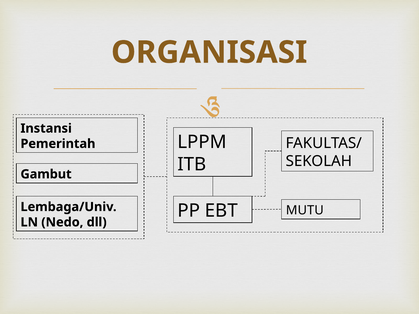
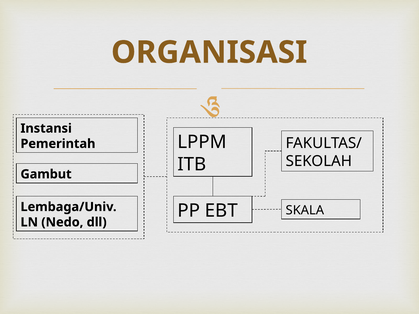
MUTU: MUTU -> SKALA
